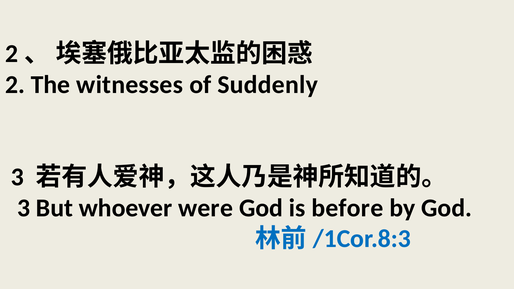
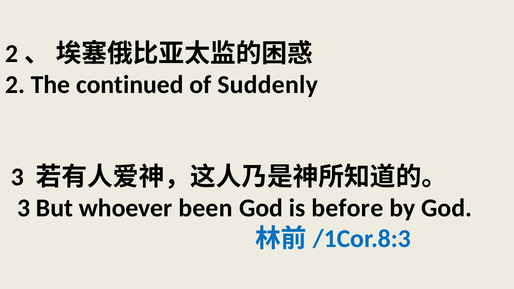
witnesses: witnesses -> continued
were: were -> been
